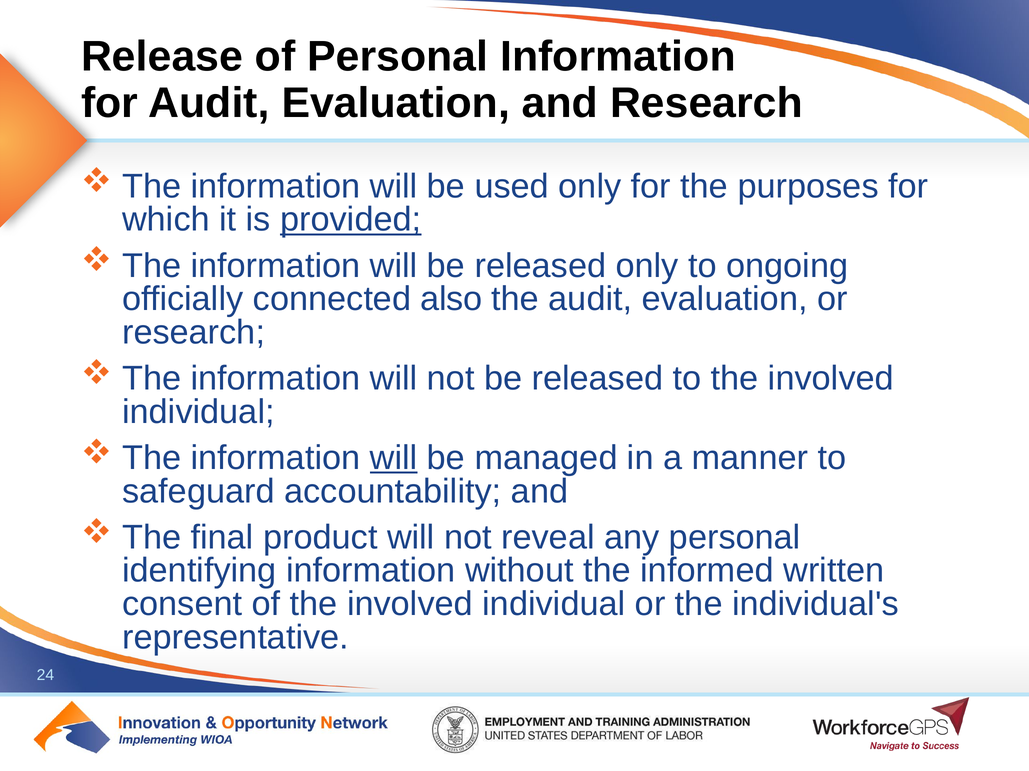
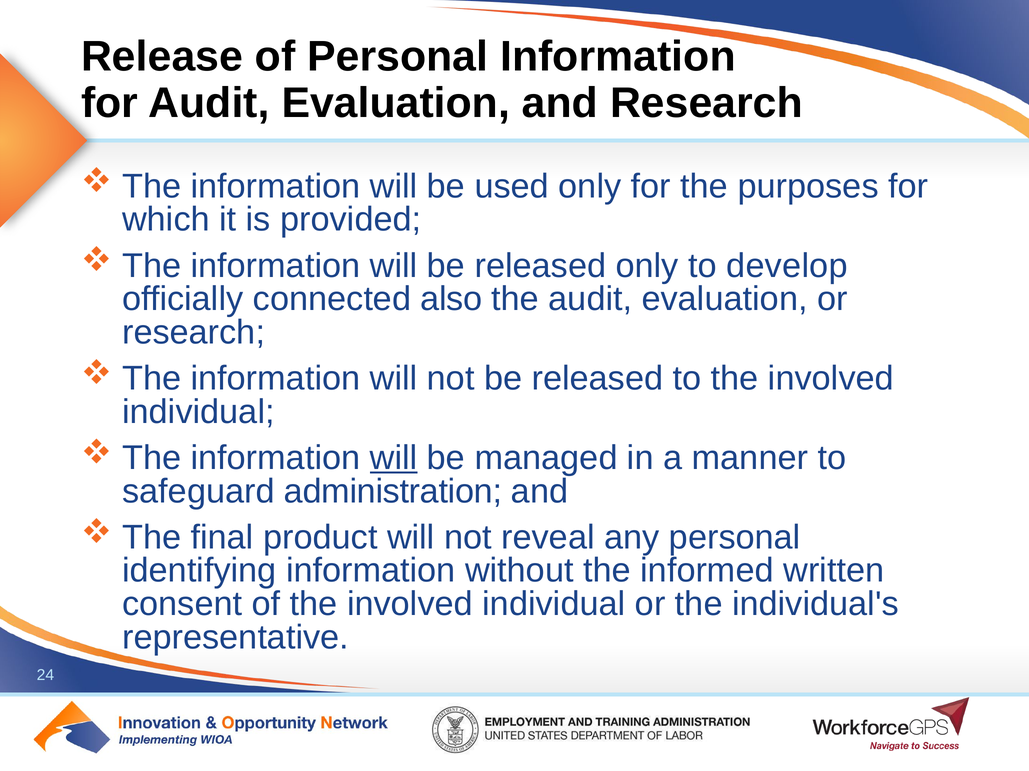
provided underline: present -> none
ongoing: ongoing -> develop
accountability: accountability -> administration
